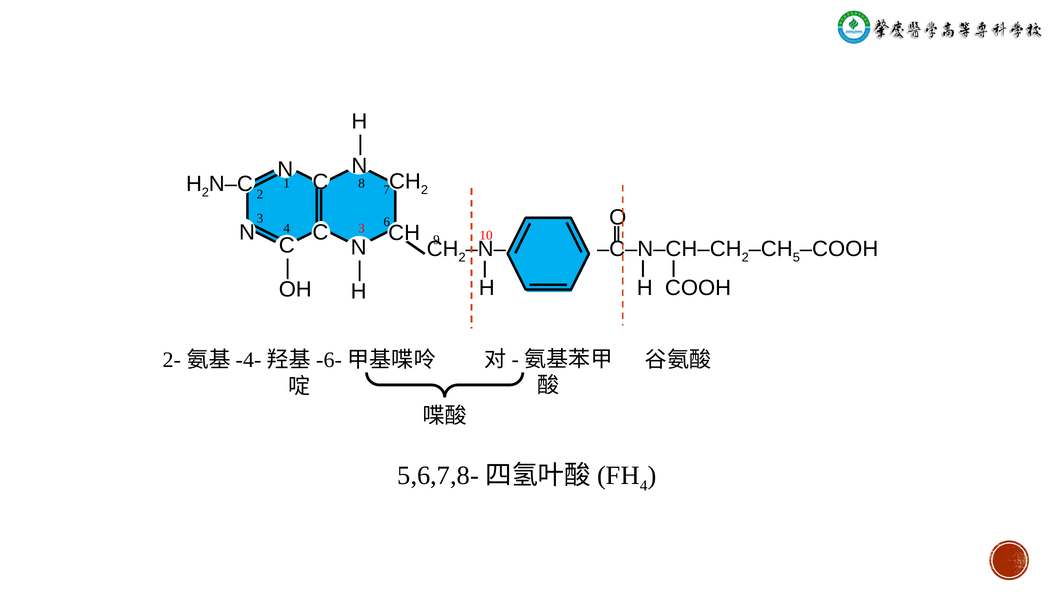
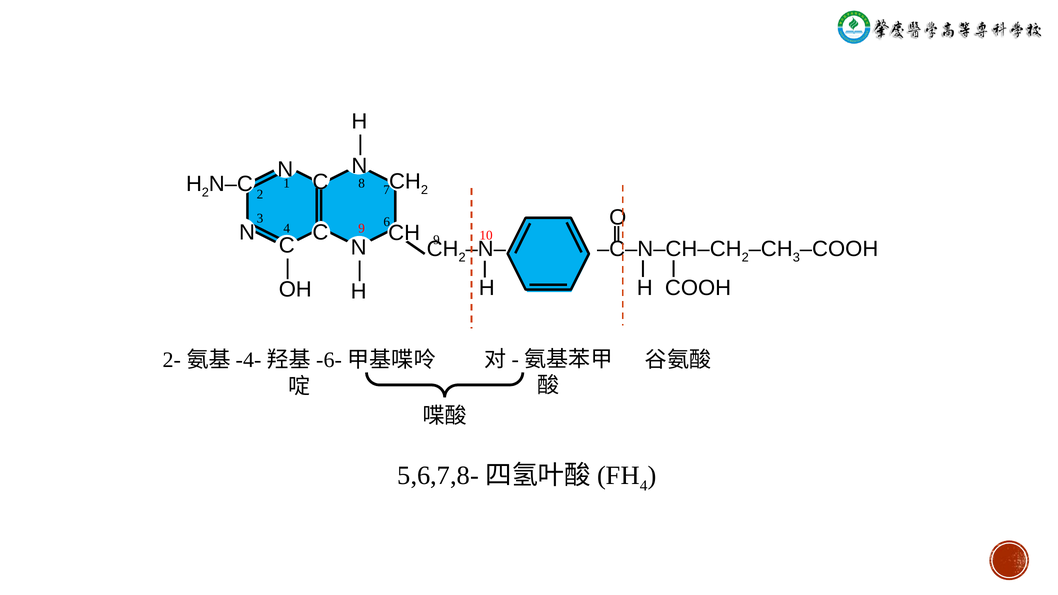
4 3: 3 -> 9
5 at (796, 258): 5 -> 3
